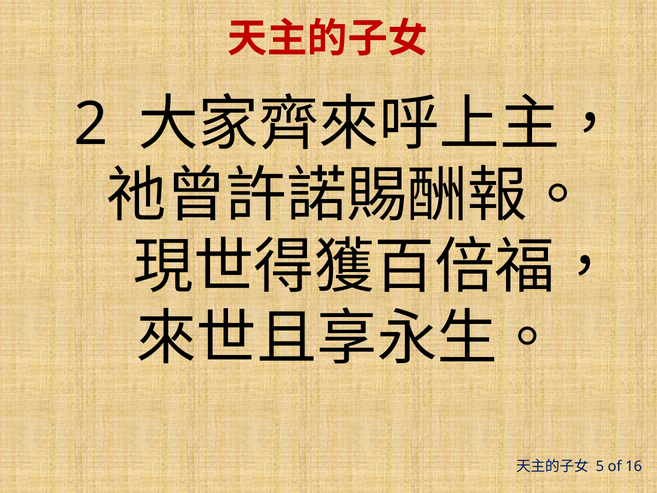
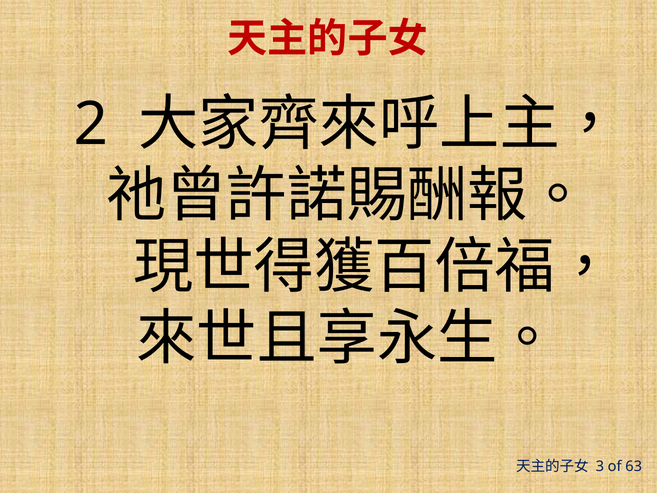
5: 5 -> 3
16: 16 -> 63
